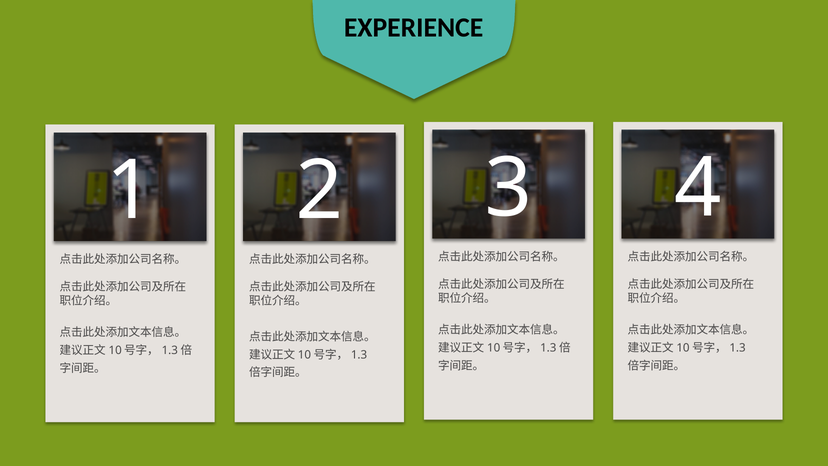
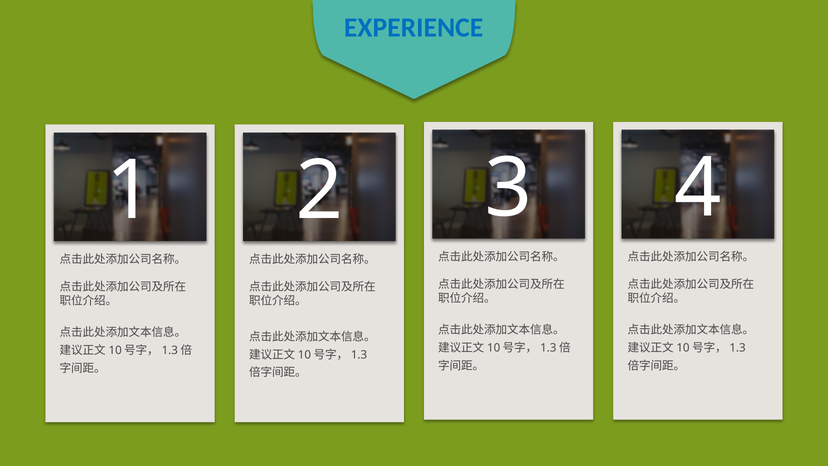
EXPERIENCE colour: black -> blue
